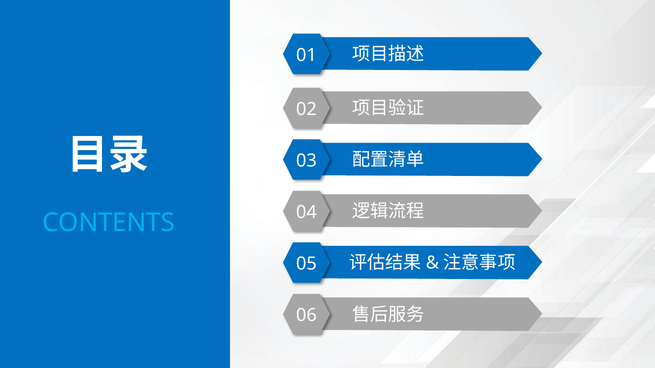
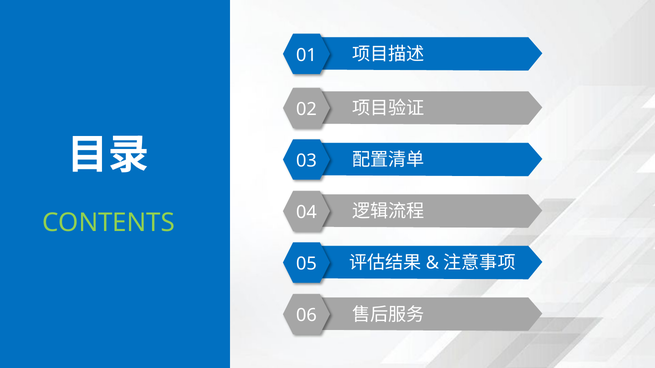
CONTENTS colour: light blue -> light green
